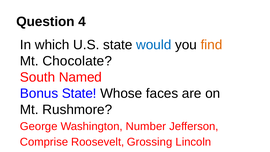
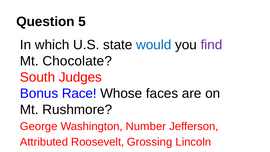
4: 4 -> 5
find colour: orange -> purple
Named: Named -> Judges
Bonus State: State -> Race
Comprise: Comprise -> Attributed
